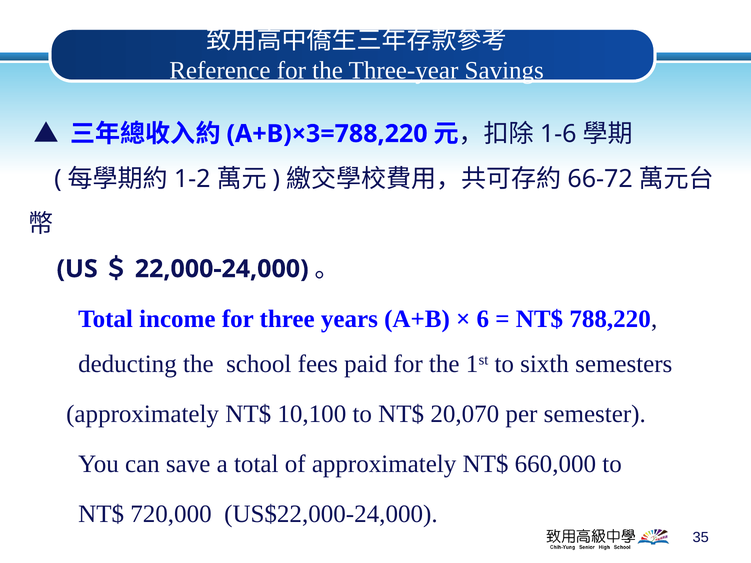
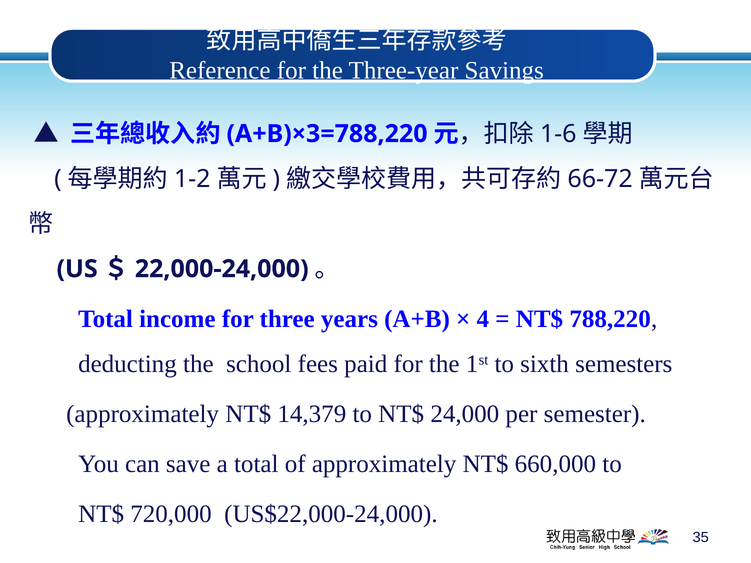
6: 6 -> 4
10,100: 10,100 -> 14,379
20,070: 20,070 -> 24,000
